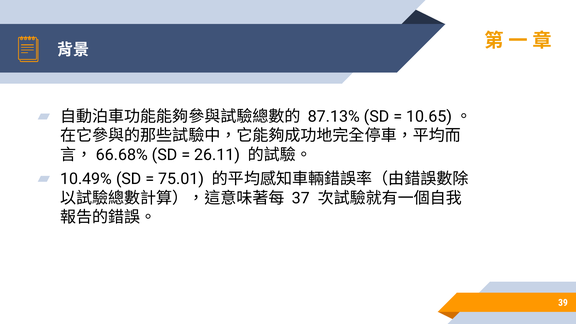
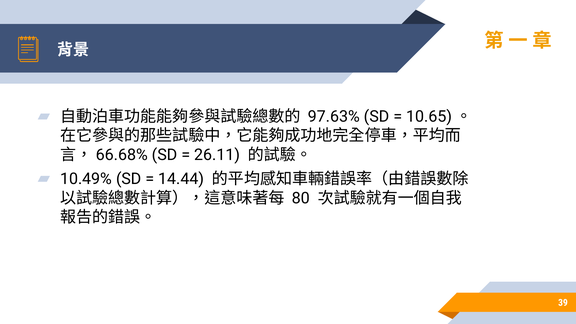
87.13%: 87.13% -> 97.63%
75.01: 75.01 -> 14.44
37: 37 -> 80
